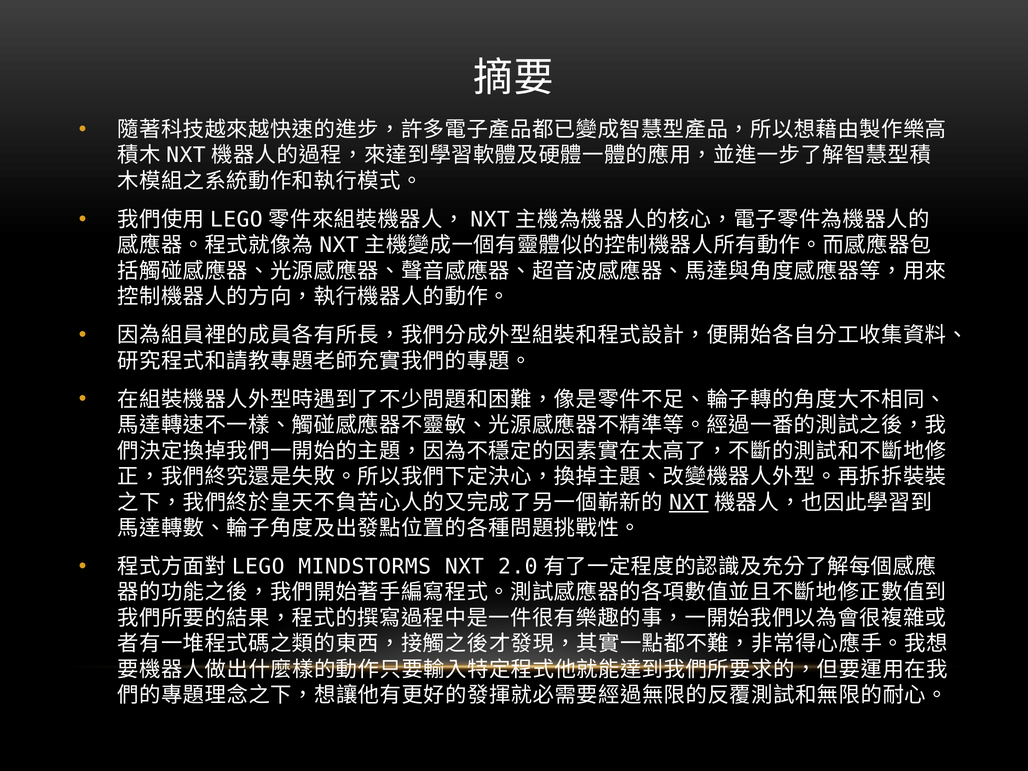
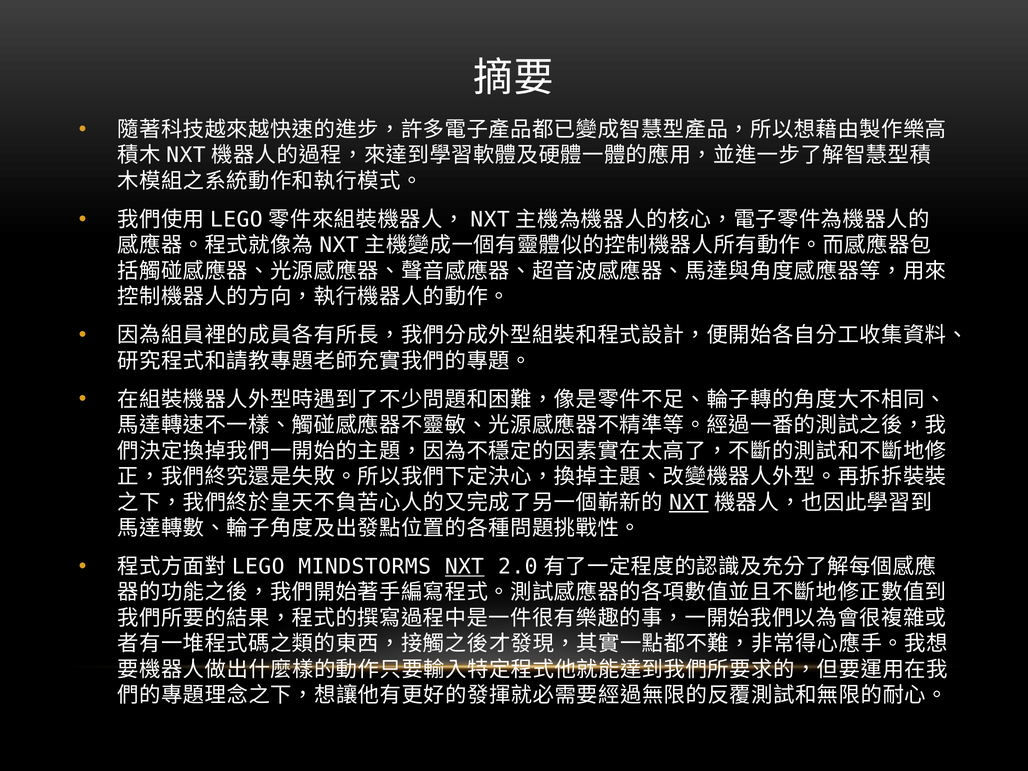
NXT at (464, 567) underline: none -> present
